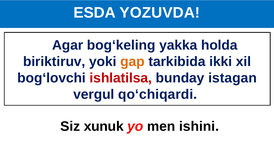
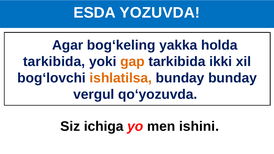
biriktiruv at (54, 62): biriktiruv -> tarkibida
ishlatilsa colour: red -> orange
bunday istagan: istagan -> bunday
qo‘chiqardi: qo‘chiqardi -> qo‘yozuvda
xunuk: xunuk -> ichiga
